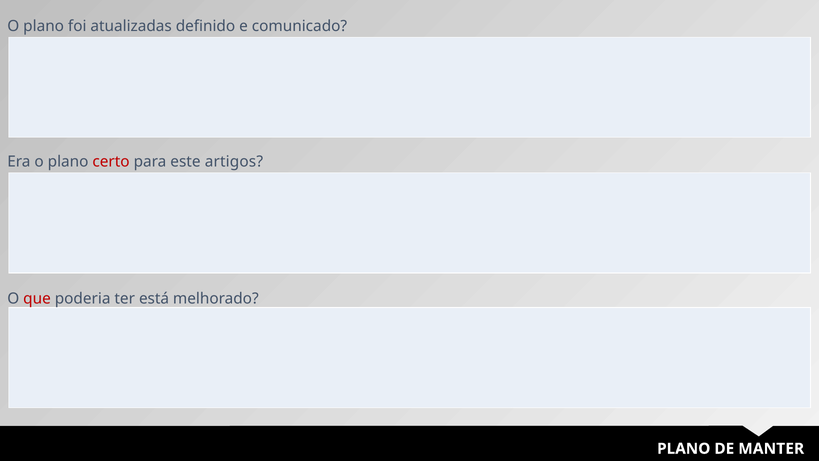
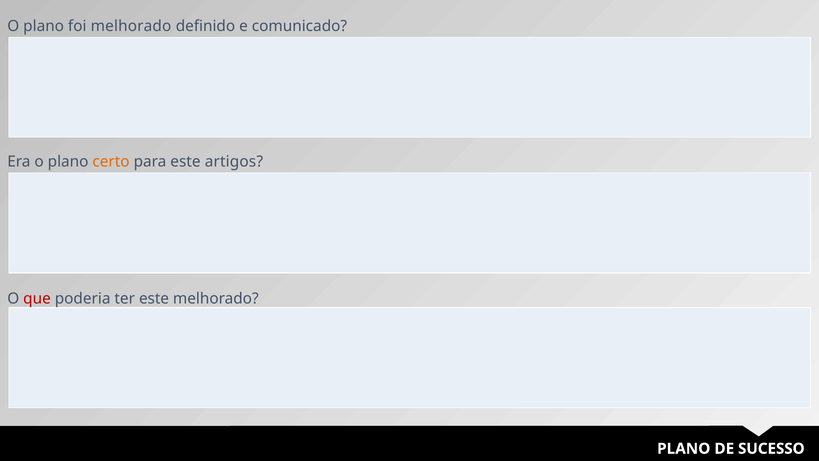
foi atualizadas: atualizadas -> melhorado
certo colour: red -> orange
ter está: está -> este
MANTER: MANTER -> SUCESSO
